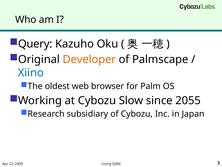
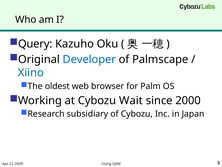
Developer colour: orange -> blue
Slow: Slow -> Wait
2055: 2055 -> 2000
